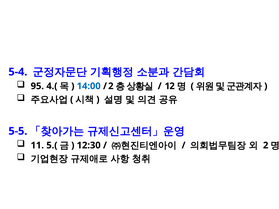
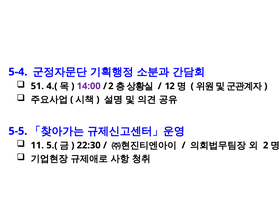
95: 95 -> 51
14:00 colour: blue -> purple
12:30: 12:30 -> 22:30
